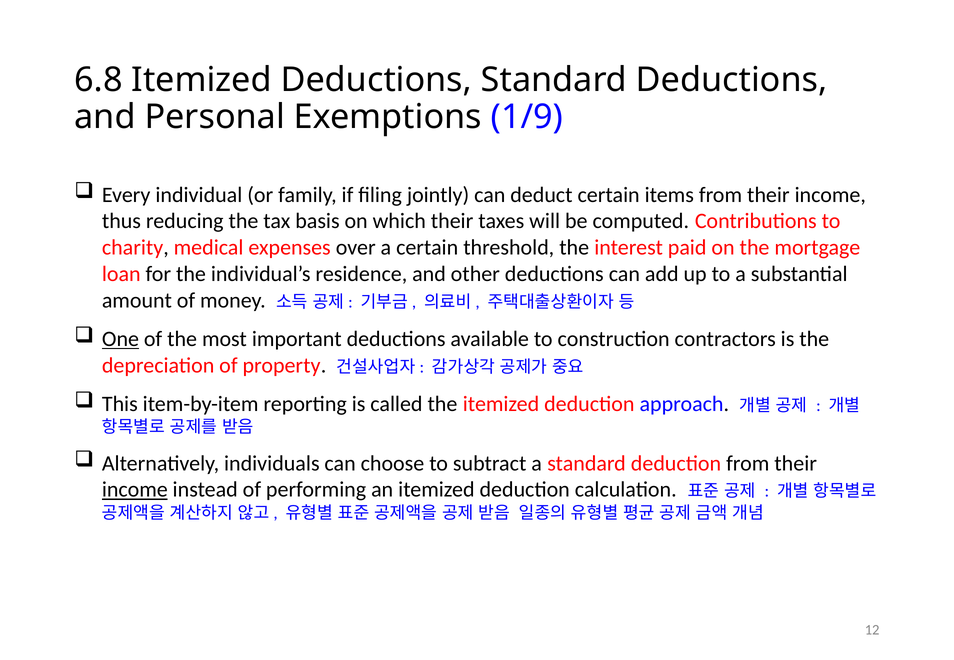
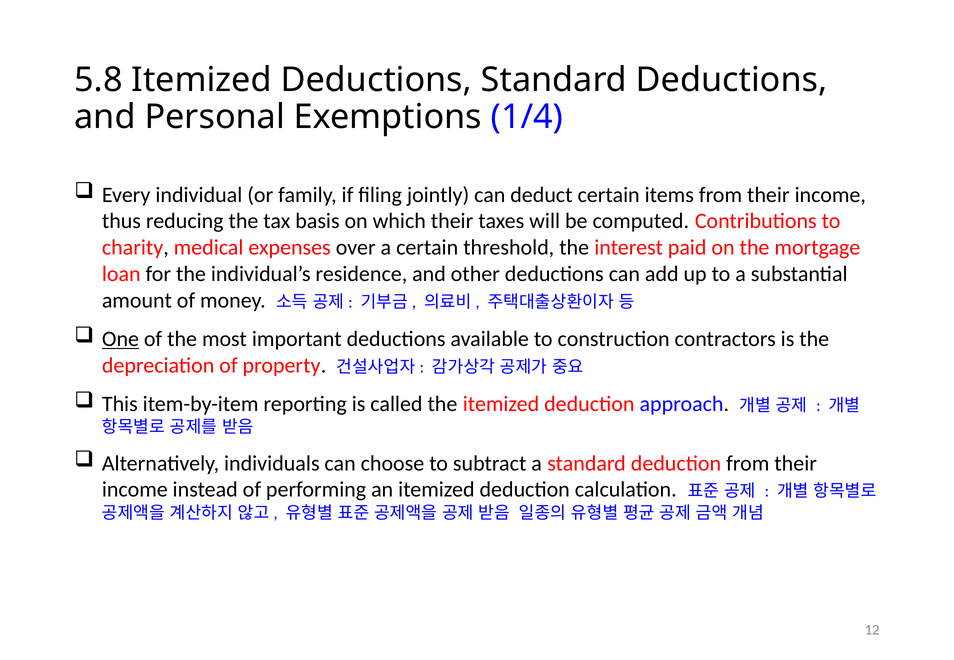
6.8: 6.8 -> 5.8
1/9: 1/9 -> 1/4
income at (135, 490) underline: present -> none
